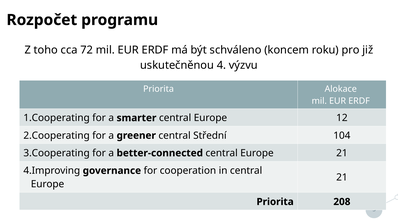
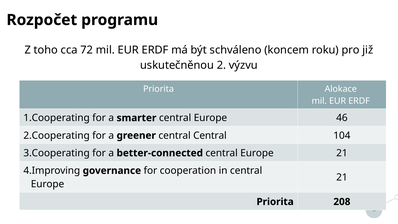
4: 4 -> 2
12: 12 -> 46
central Střední: Střední -> Central
